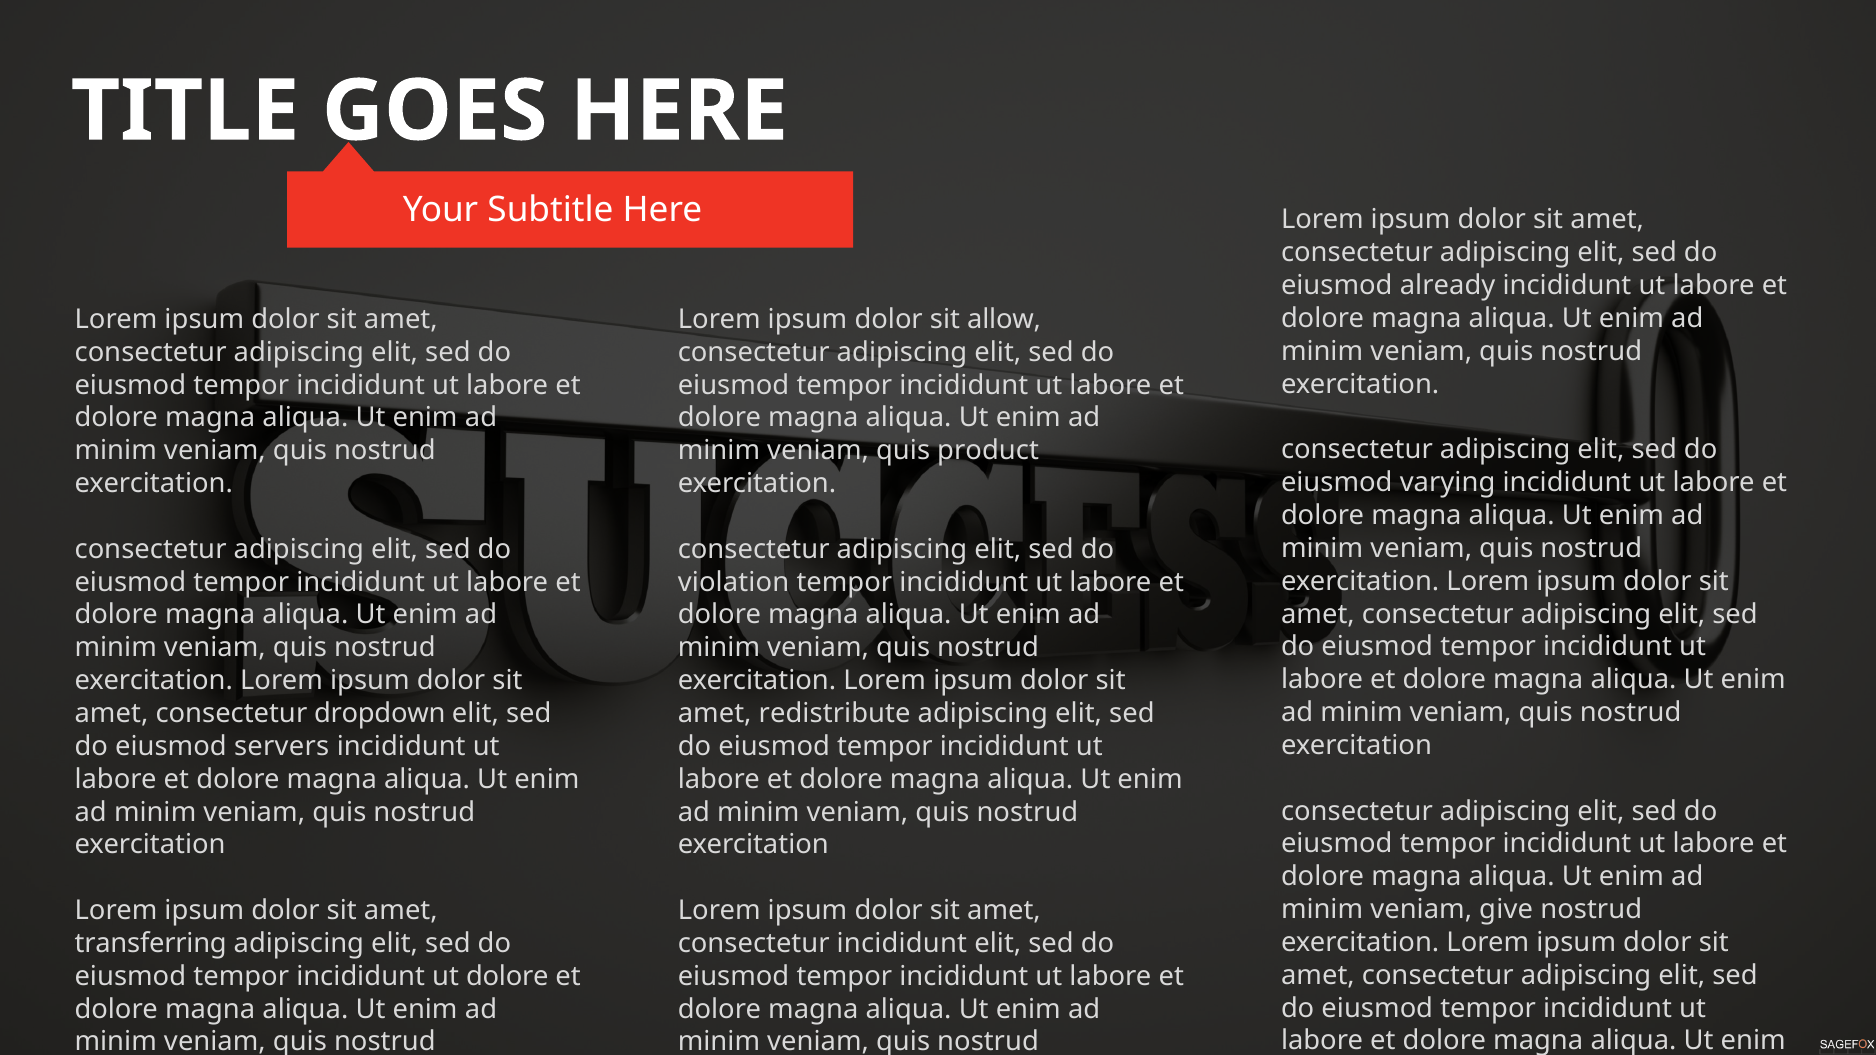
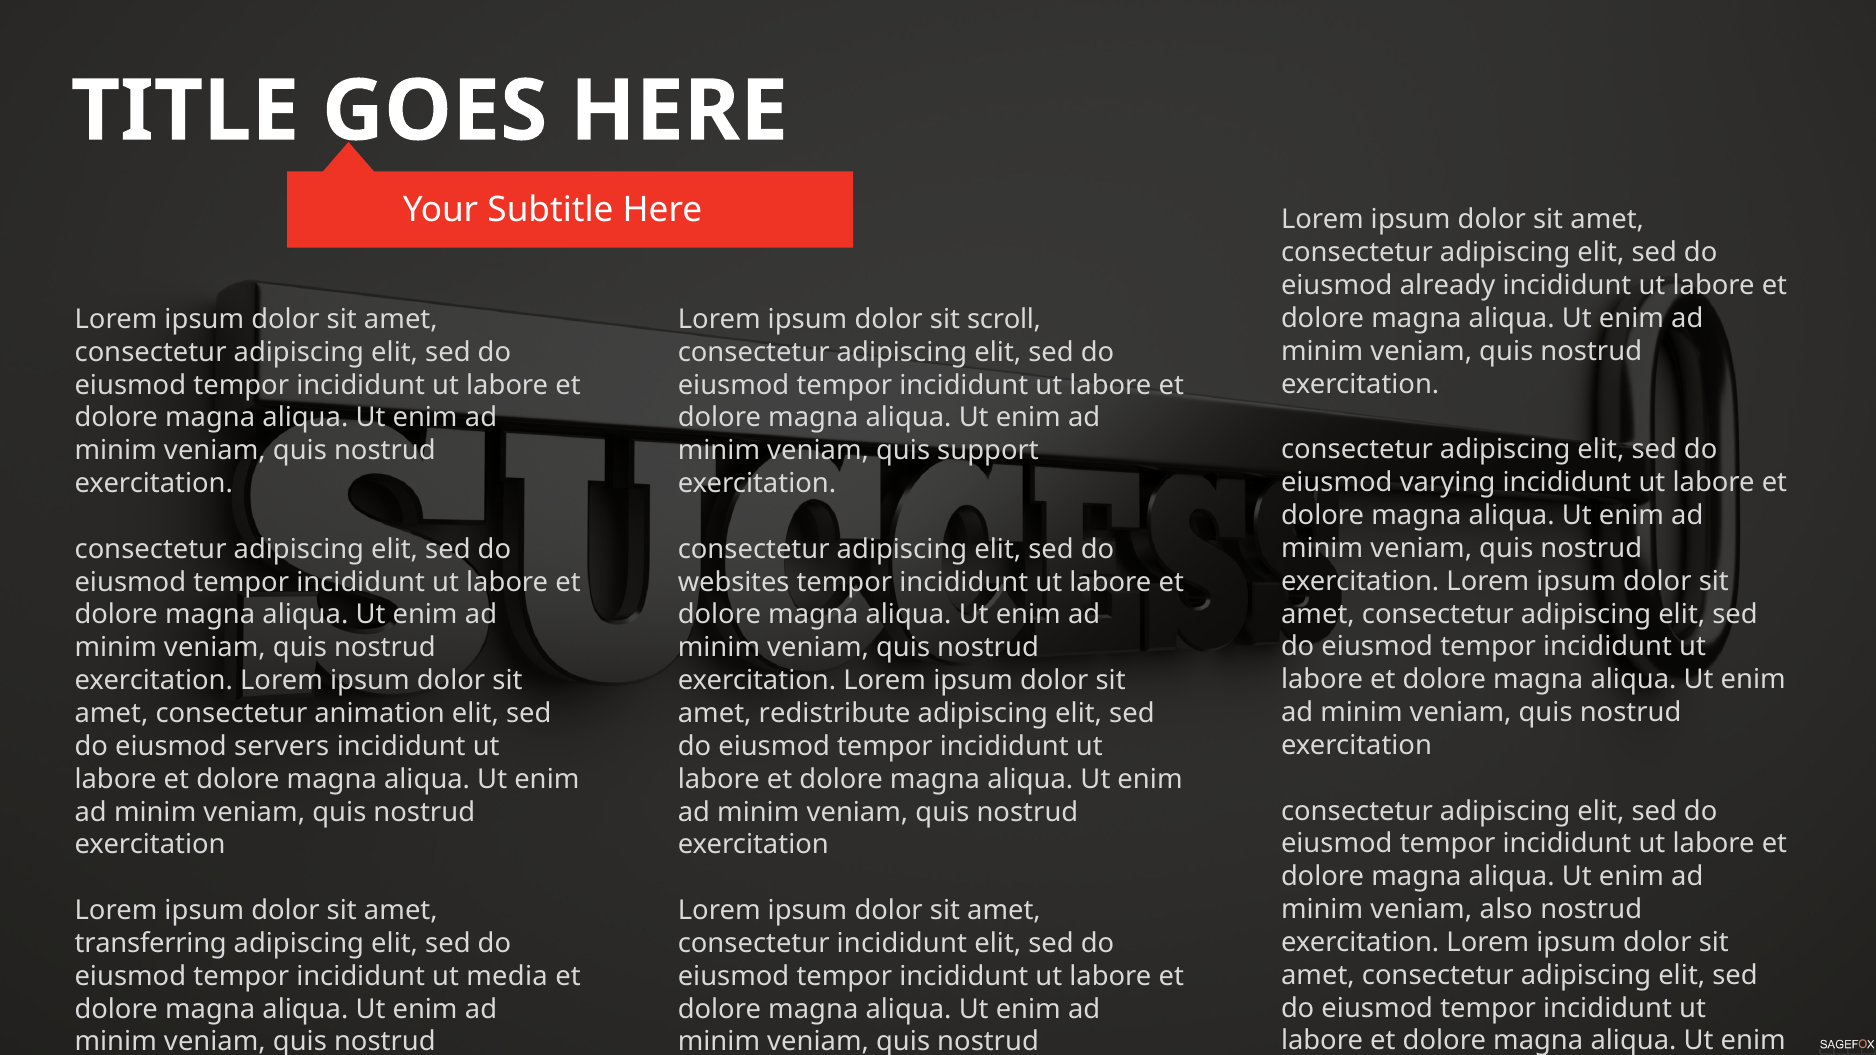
allow: allow -> scroll
product: product -> support
violation: violation -> websites
dropdown: dropdown -> animation
give: give -> also
ut dolore: dolore -> media
